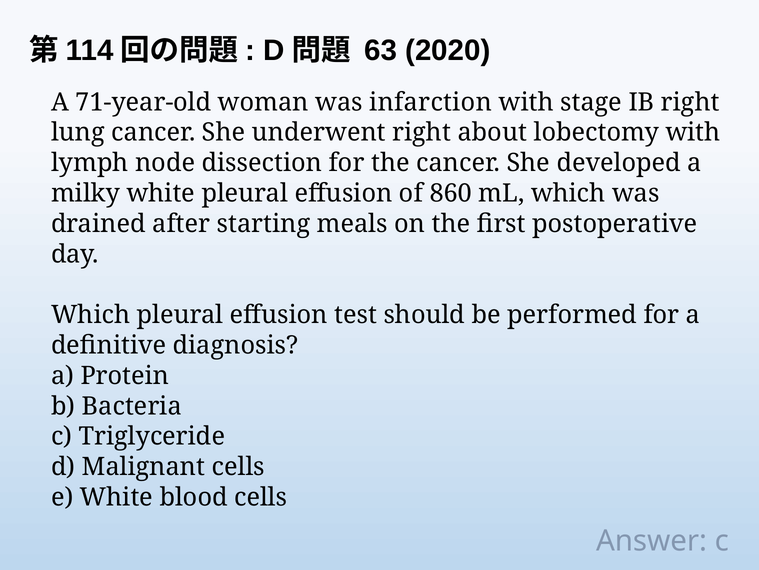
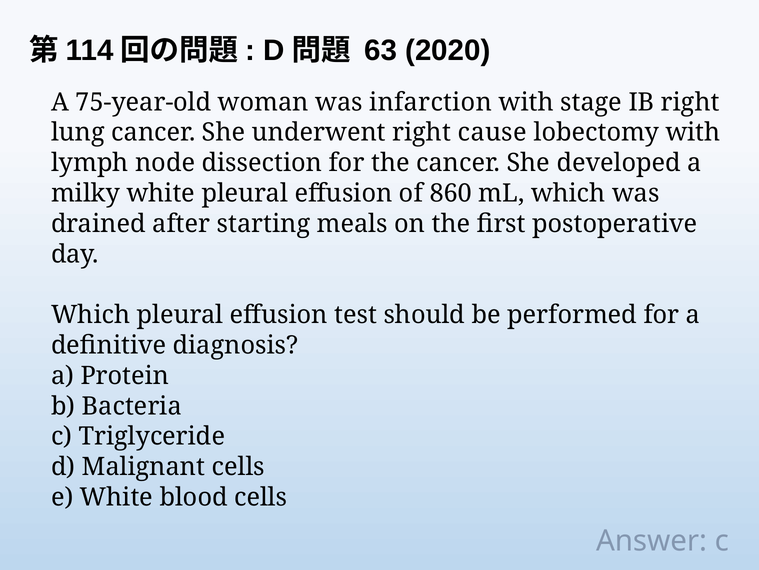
71-year-old: 71-year-old -> 75-year-old
about: about -> cause
